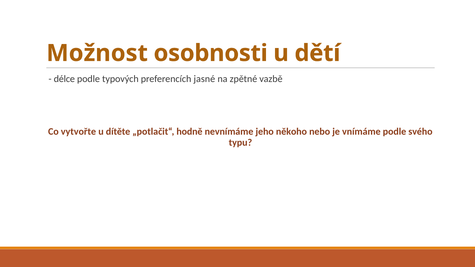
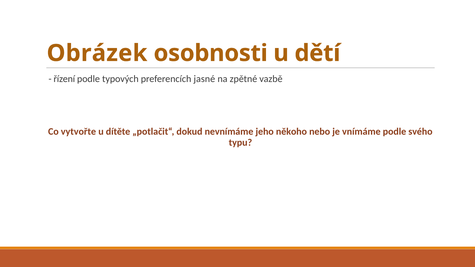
Možnost: Možnost -> Obrázek
délce: délce -> řízení
hodně: hodně -> dokud
